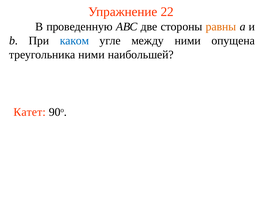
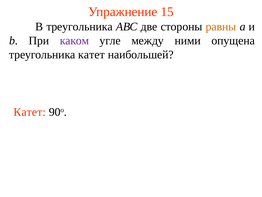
22: 22 -> 15
В проведенную: проведенную -> треугольника
каком colour: blue -> purple
треугольника ними: ними -> катет
